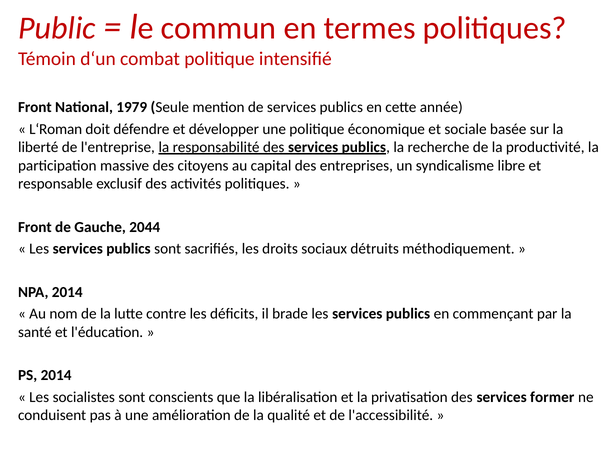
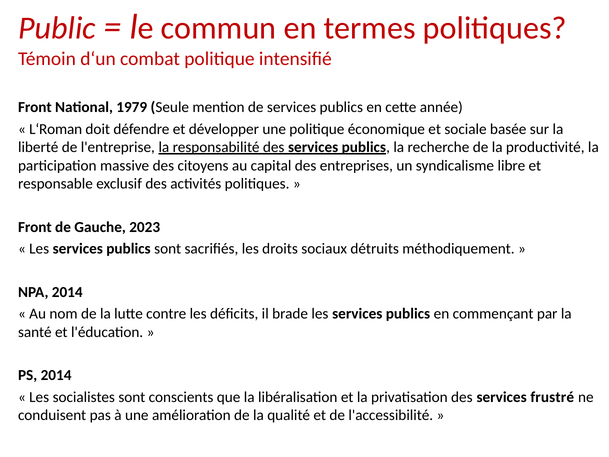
2044: 2044 -> 2023
former: former -> frustré
